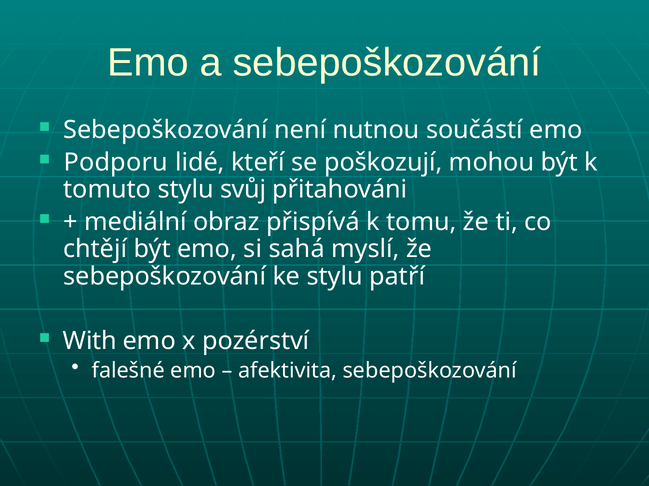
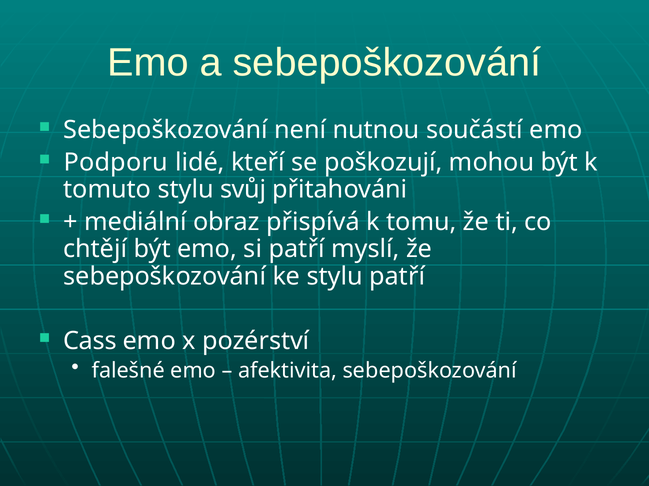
si sahá: sahá -> patří
With: With -> Cass
